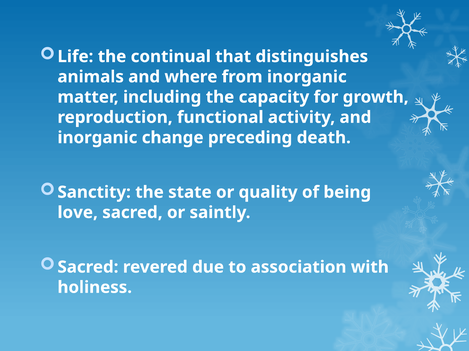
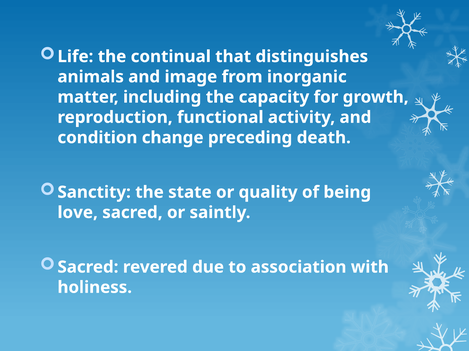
where: where -> image
inorganic at (97, 138): inorganic -> condition
